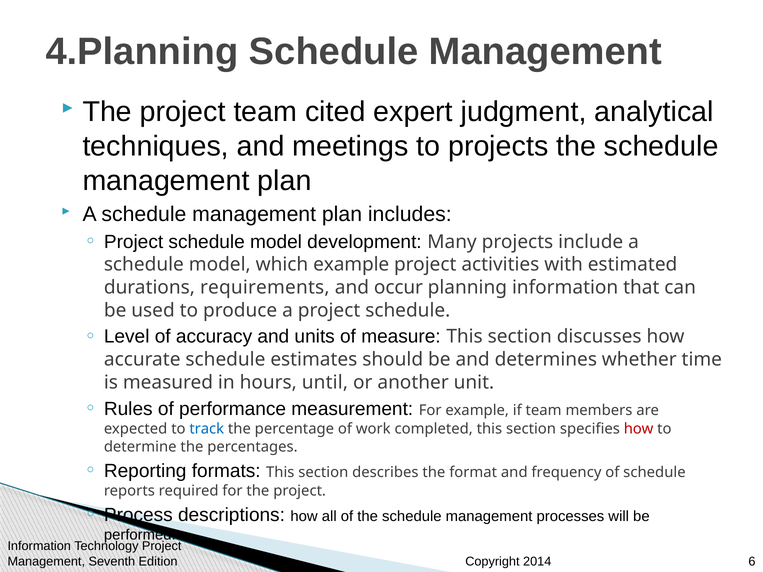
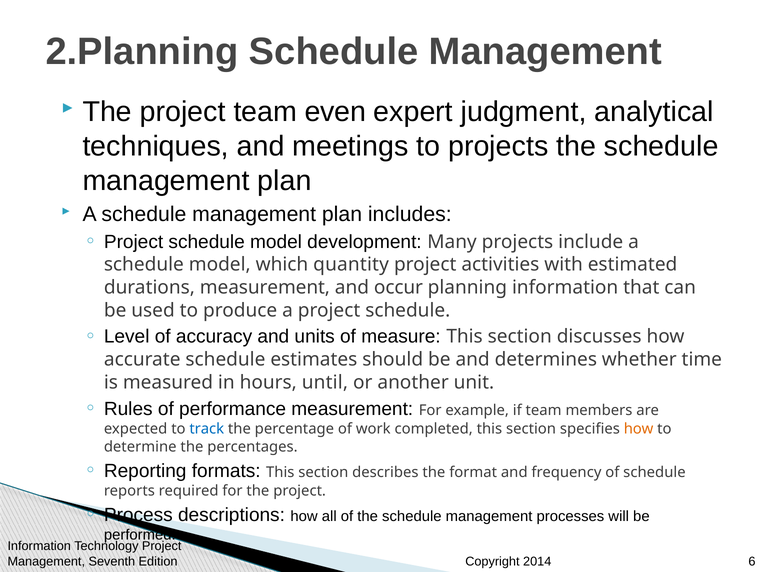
4.Planning: 4.Planning -> 2.Planning
cited: cited -> even
which example: example -> quantity
durations requirements: requirements -> measurement
how at (639, 429) colour: red -> orange
